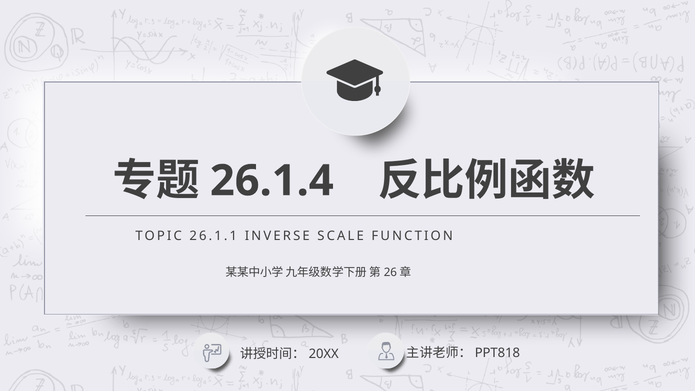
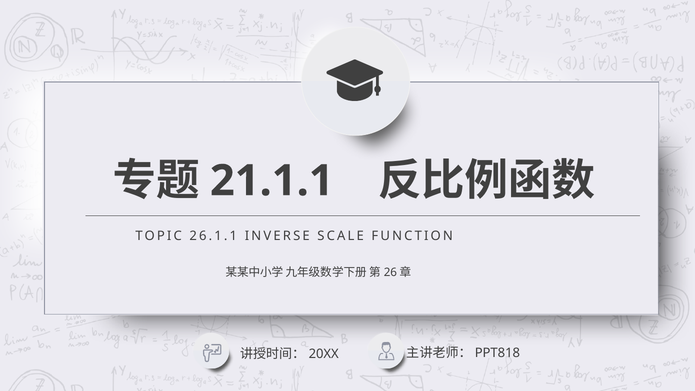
26.1.4: 26.1.4 -> 21.1.1
